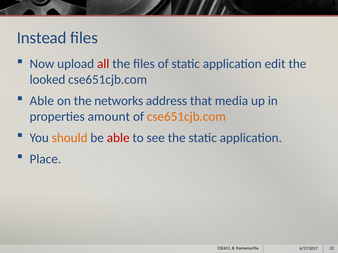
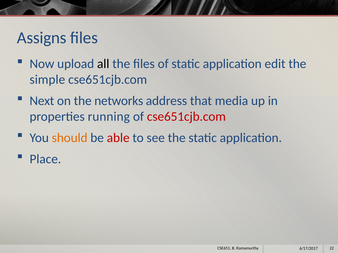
Instead: Instead -> Assigns
all colour: red -> black
looked: looked -> simple
Able at (42, 101): Able -> Next
amount: amount -> running
cse651cjb.com at (186, 117) colour: orange -> red
